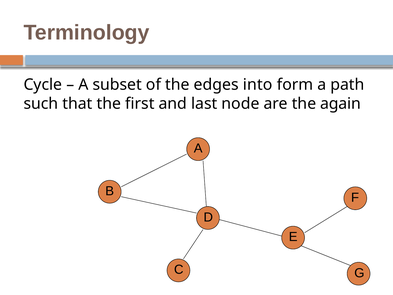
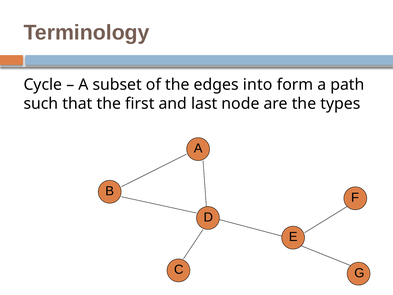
again: again -> types
